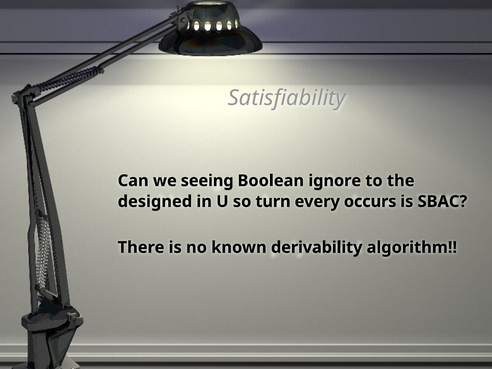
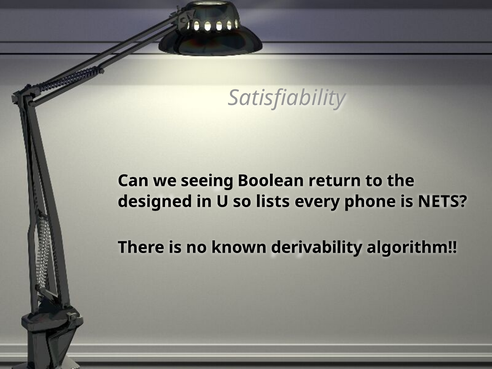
ignore: ignore -> return
turn: turn -> lists
occurs: occurs -> phone
SBAC: SBAC -> NETS
